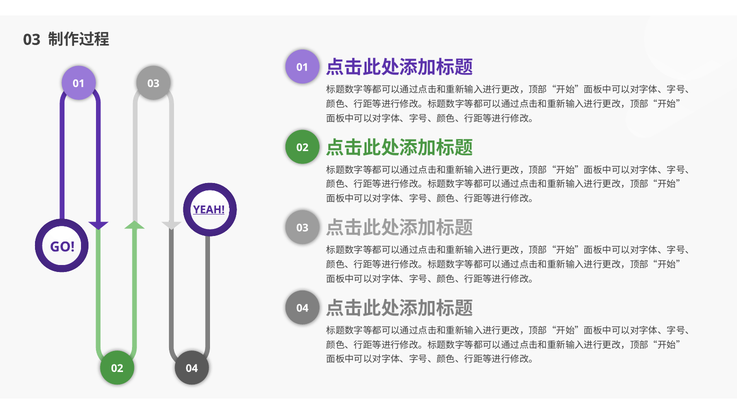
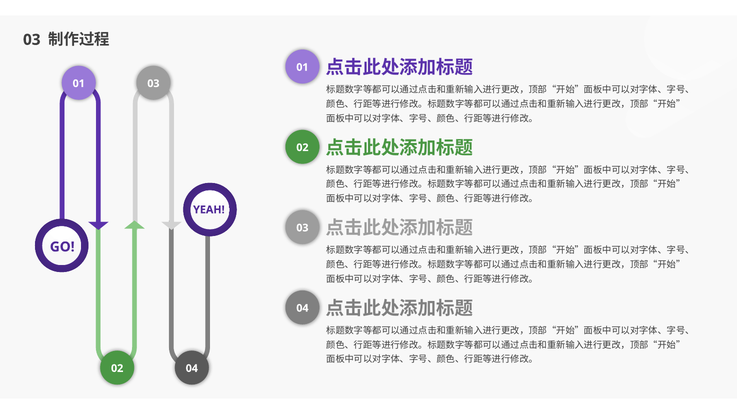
YEAH underline: present -> none
